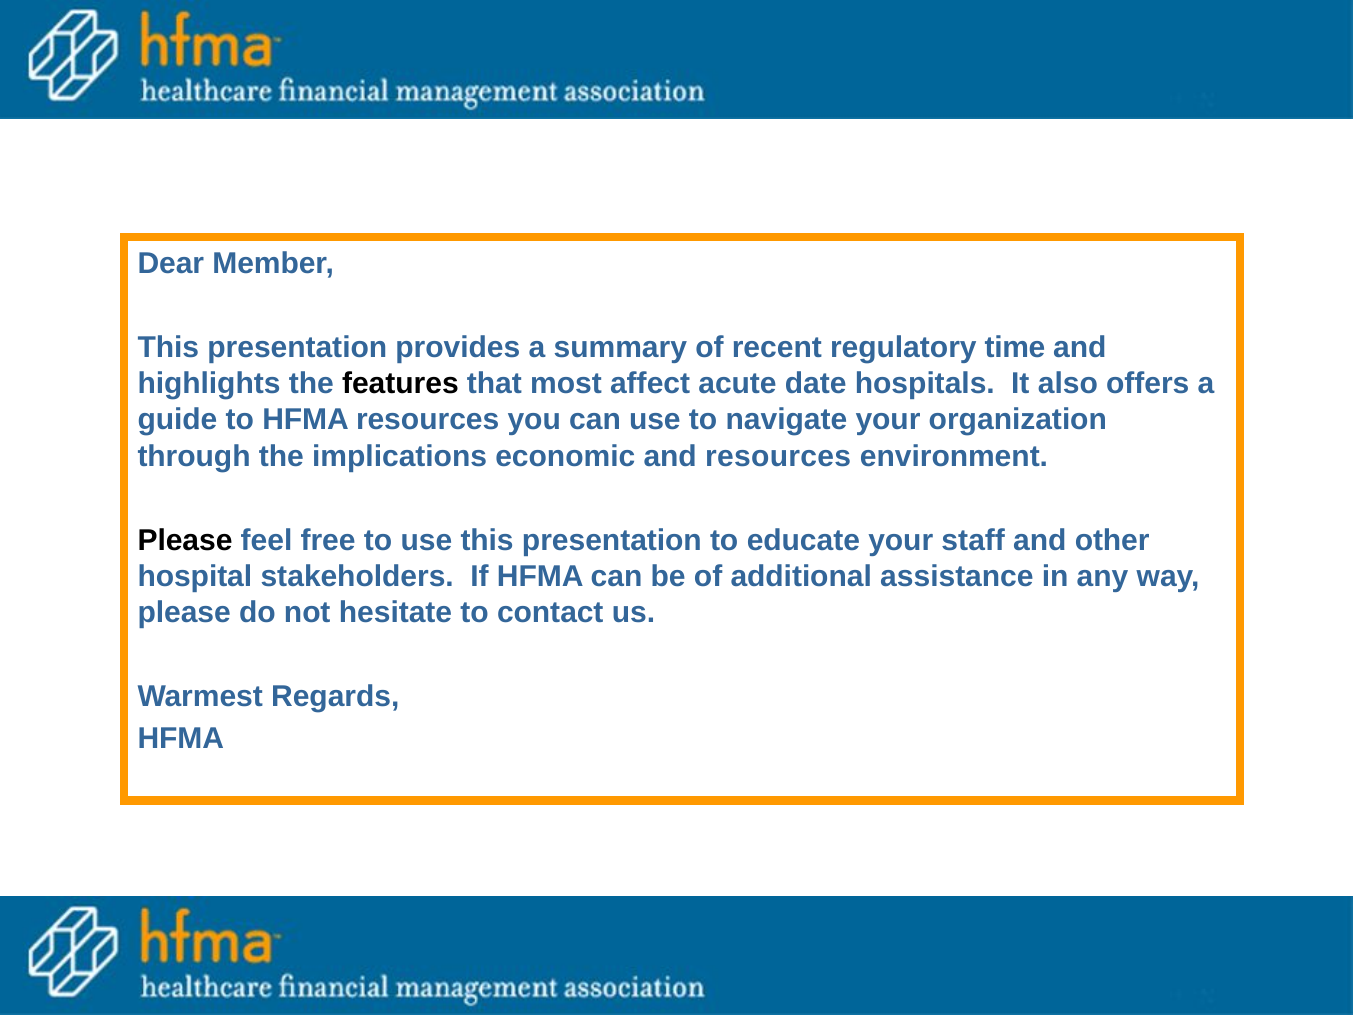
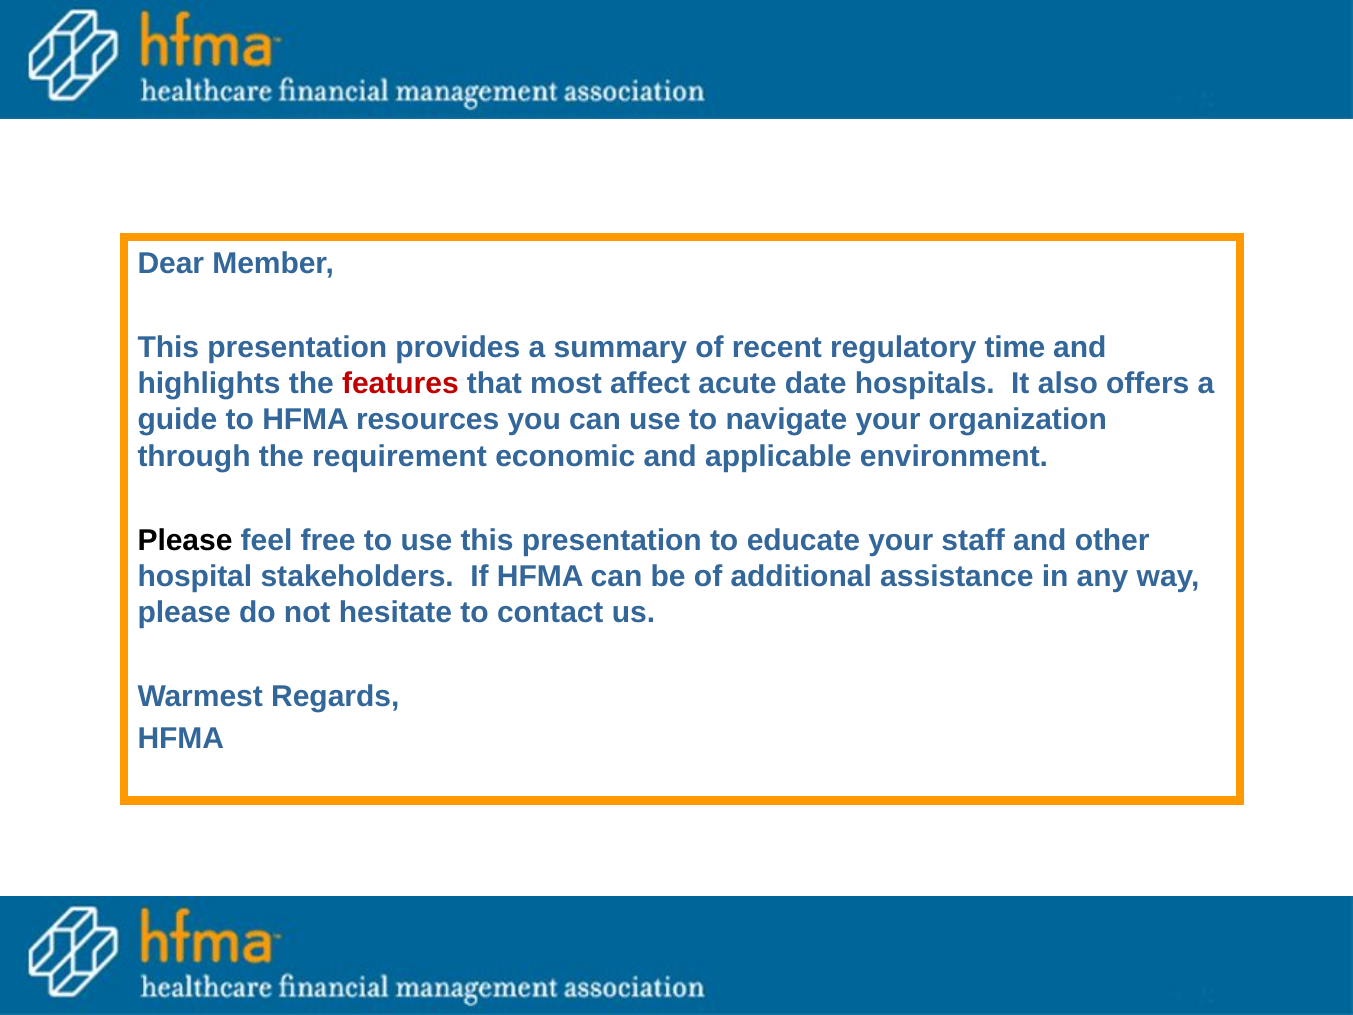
features colour: black -> red
implications: implications -> requirement
and resources: resources -> applicable
